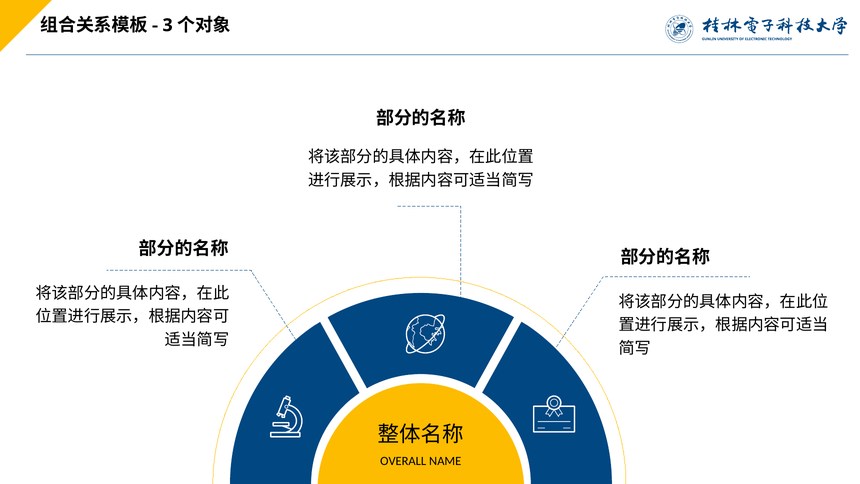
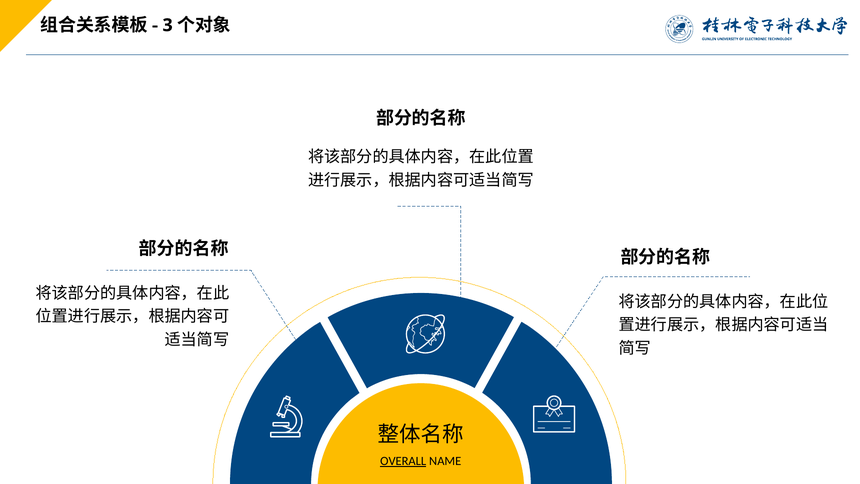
OVERALL underline: none -> present
